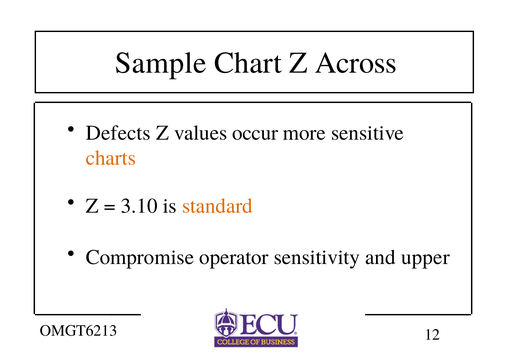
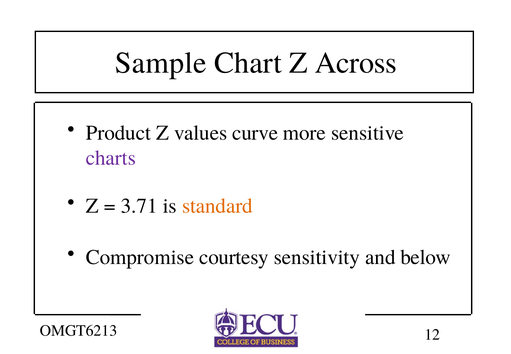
Defects: Defects -> Product
occur: occur -> curve
charts colour: orange -> purple
3.10: 3.10 -> 3.71
operator: operator -> courtesy
upper: upper -> below
